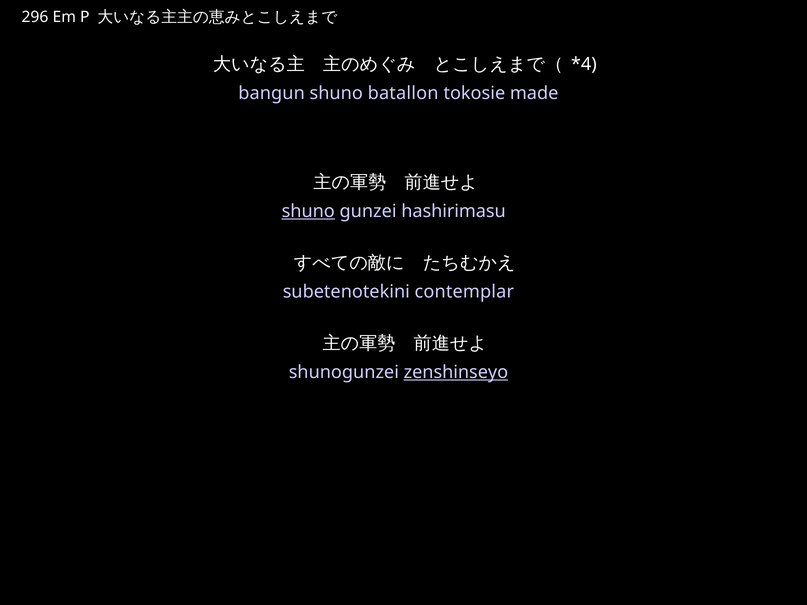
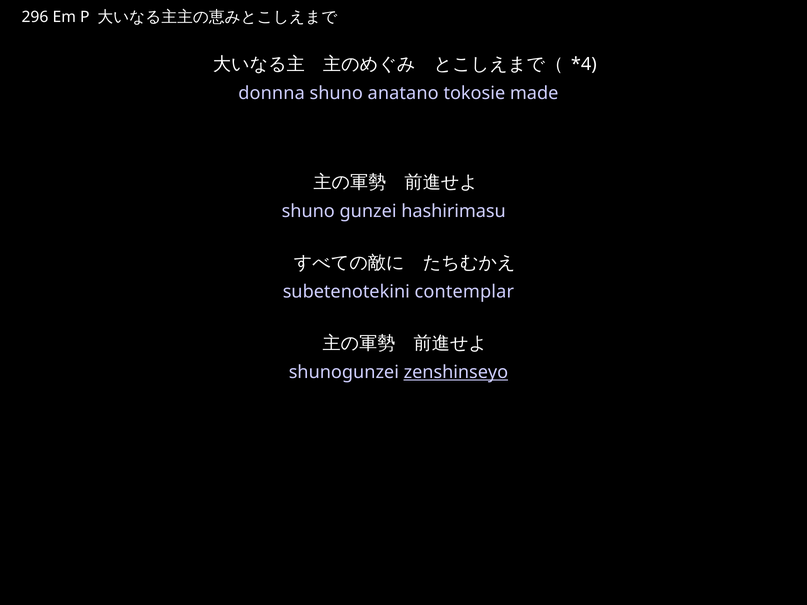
bangun: bangun -> donnna
batallon: batallon -> anatano
shuno at (308, 211) underline: present -> none
